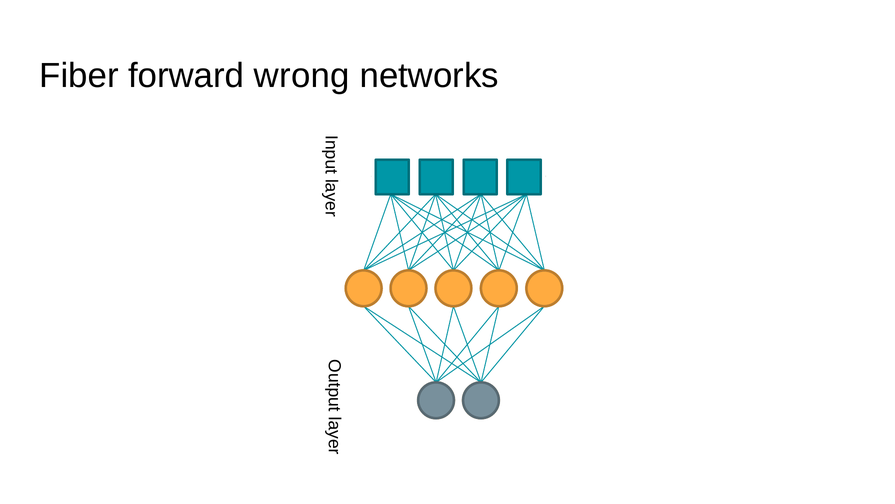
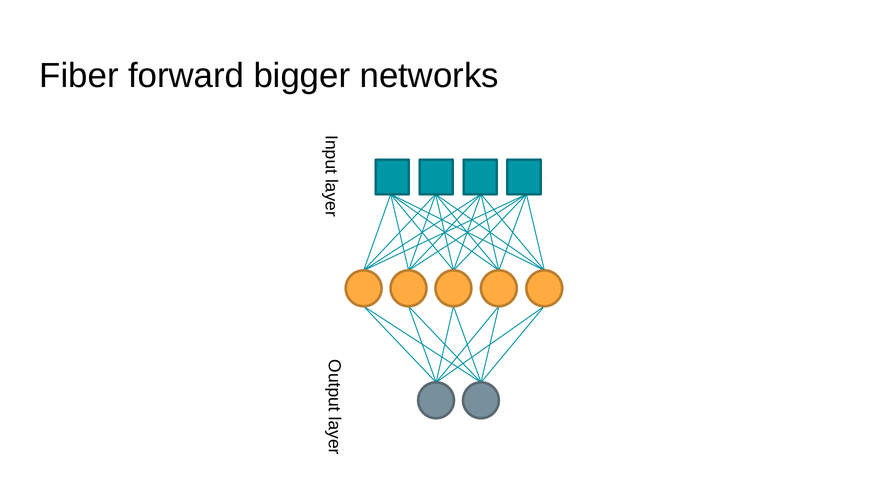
wrong: wrong -> bigger
